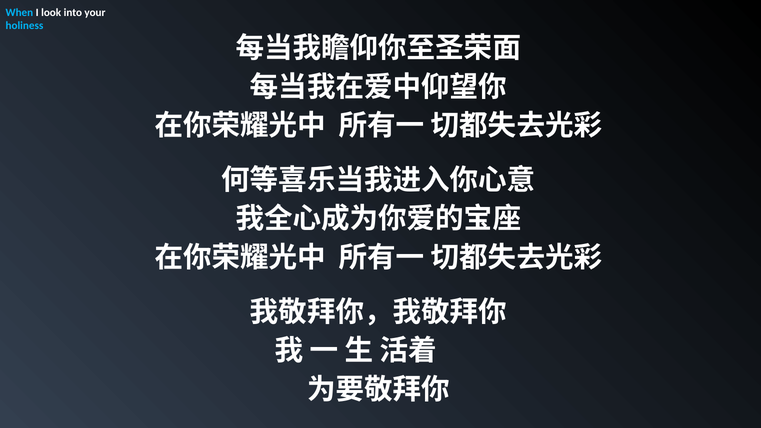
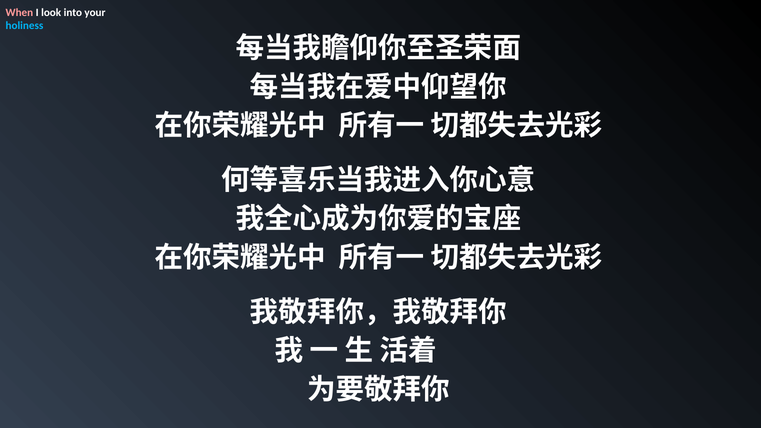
When colour: light blue -> pink
